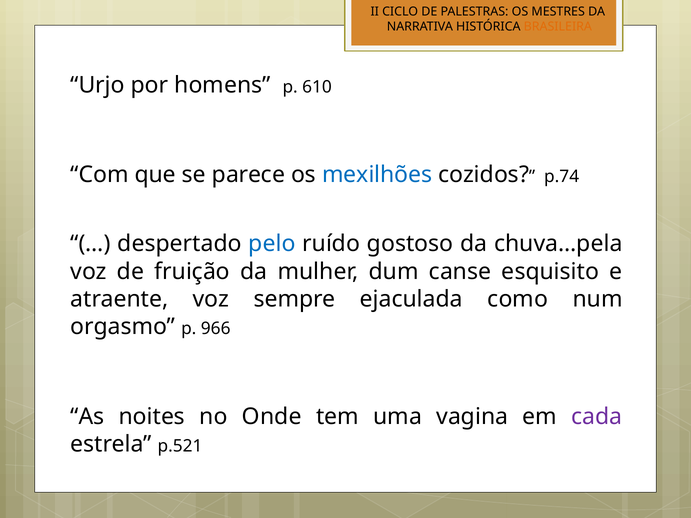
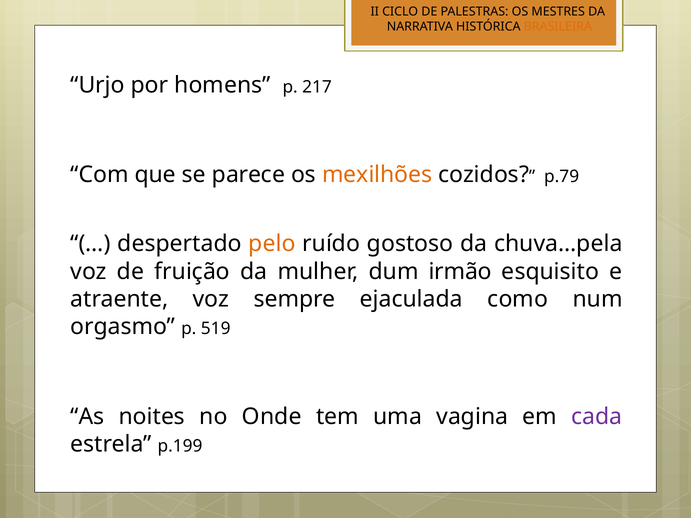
610: 610 -> 217
mexilhões colour: blue -> orange
p.74: p.74 -> p.79
pelo colour: blue -> orange
canse: canse -> irmão
966: 966 -> 519
p.521: p.521 -> p.199
